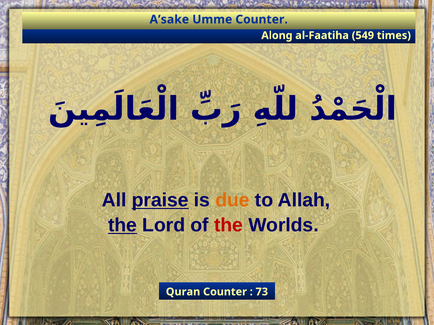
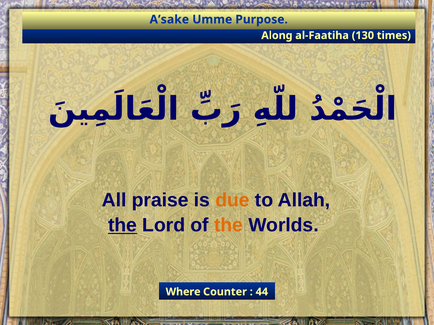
Umme Counter: Counter -> Purpose
549: 549 -> 130
praise underline: present -> none
the at (229, 226) colour: red -> orange
Quran: Quran -> Where
73: 73 -> 44
